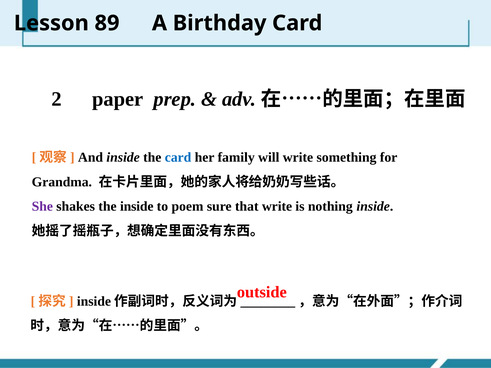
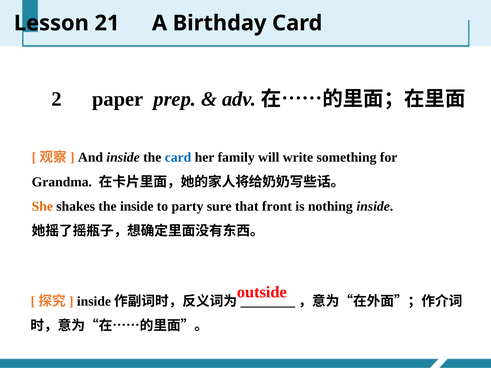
89: 89 -> 21
She colour: purple -> orange
poem: poem -> party
that write: write -> front
